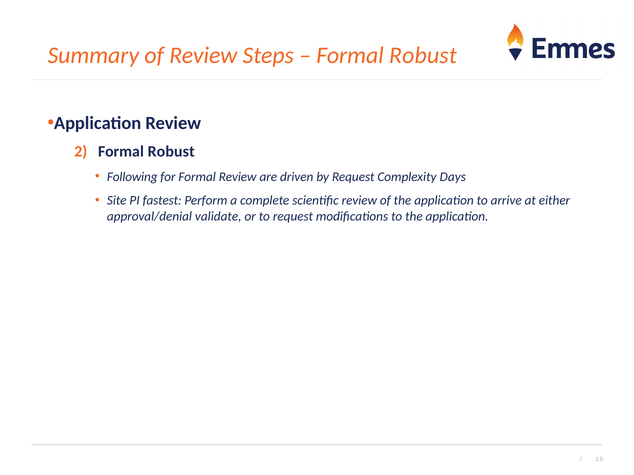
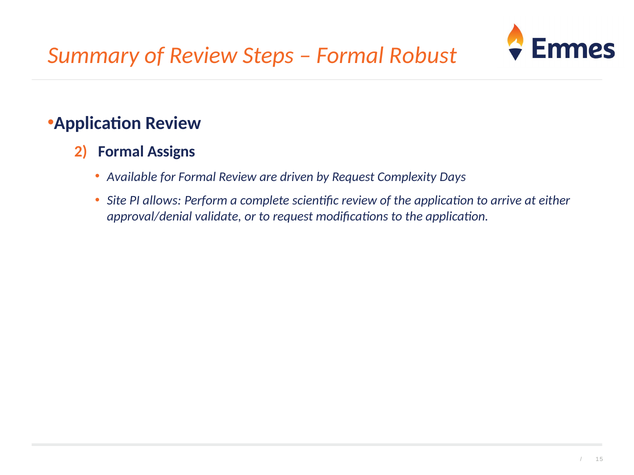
Robust at (171, 152): Robust -> Assigns
Following: Following -> Available
fastest: fastest -> allows
